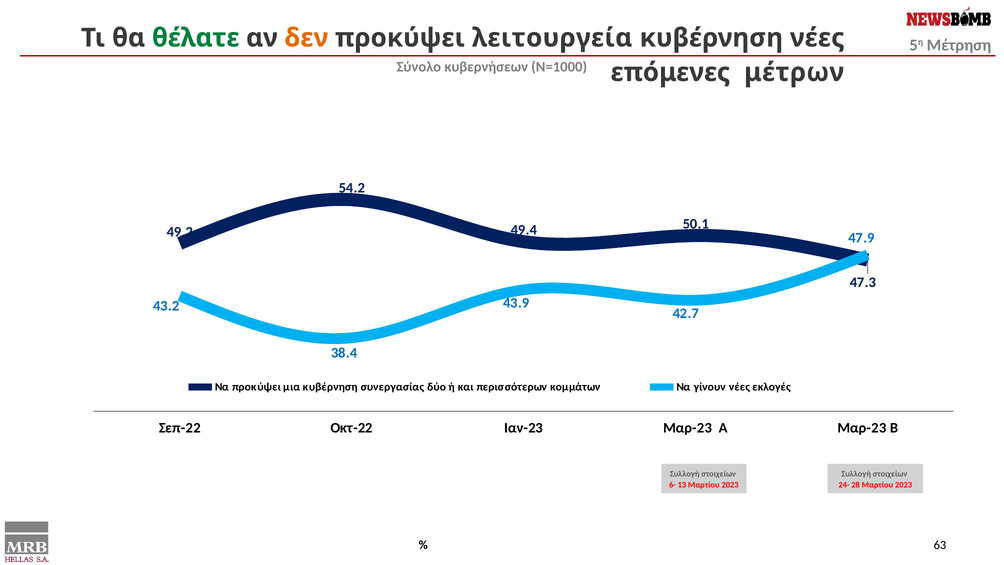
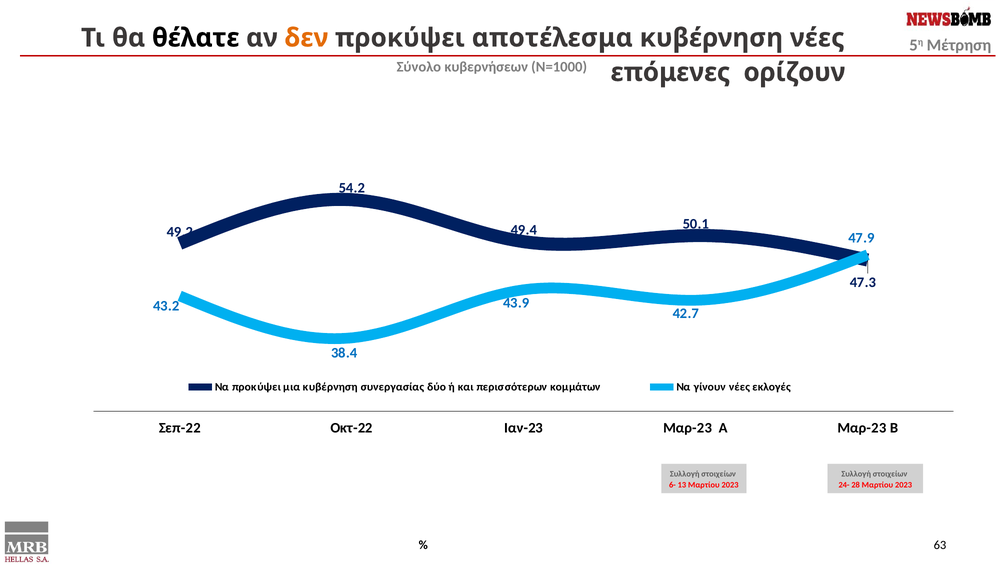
θέλατε colour: green -> black
λειτουργεία: λειτουργεία -> αποτέλεσμα
μέτρων: μέτρων -> ορίζουν
